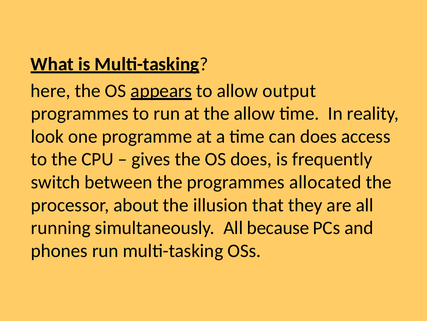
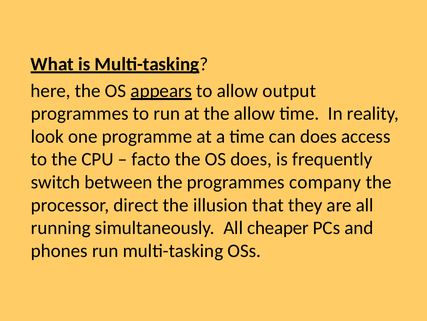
gives: gives -> facto
allocated: allocated -> company
about: about -> direct
because: because -> cheaper
